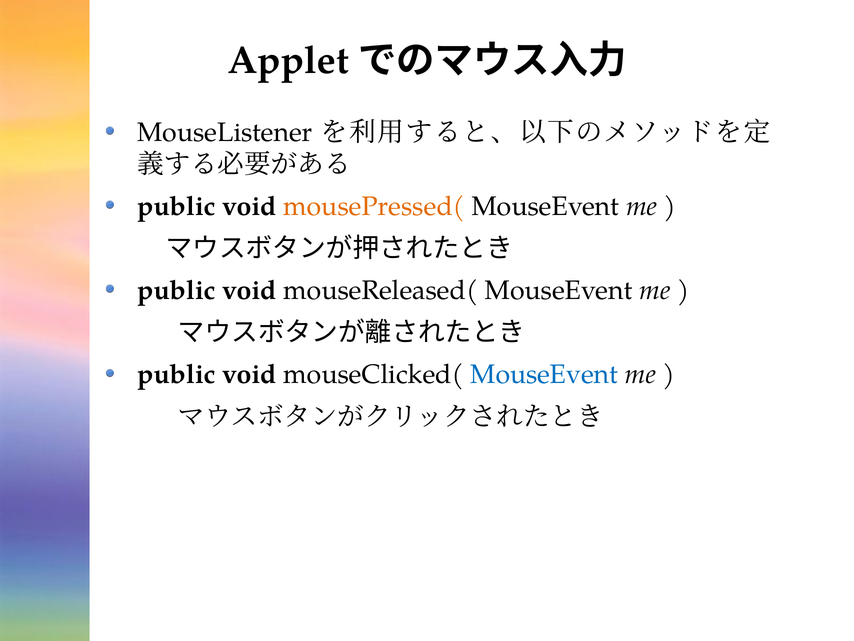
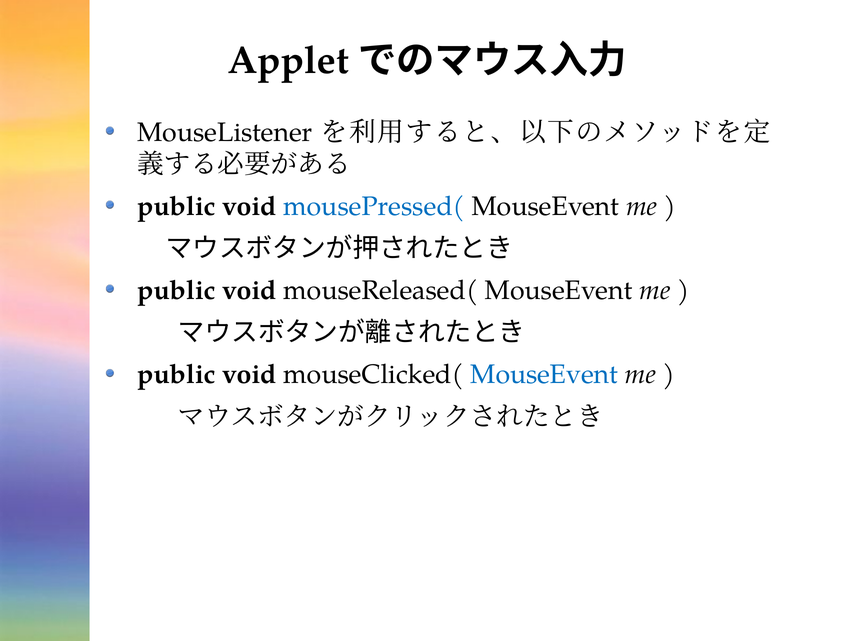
mousePressed( colour: orange -> blue
